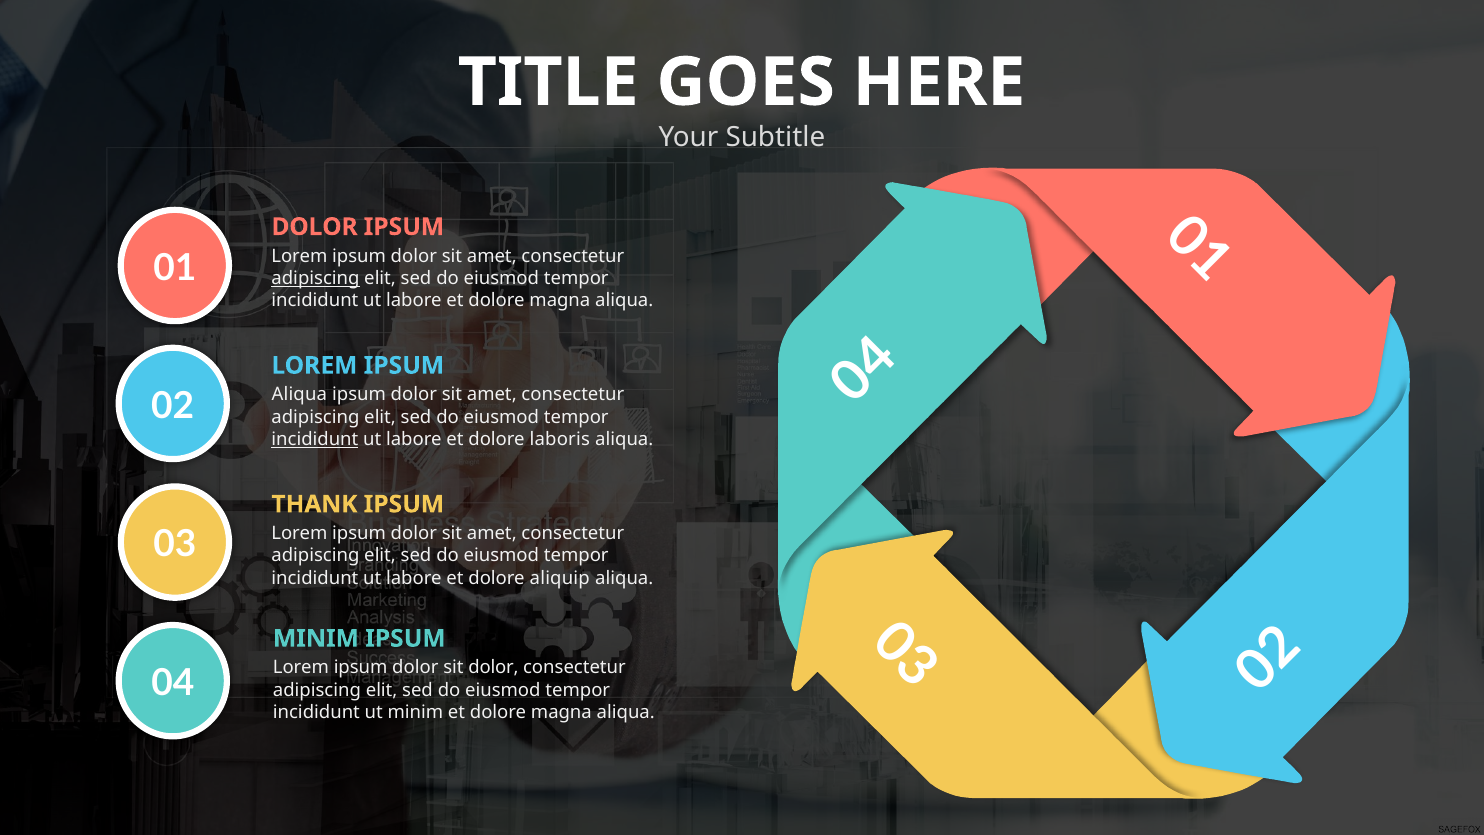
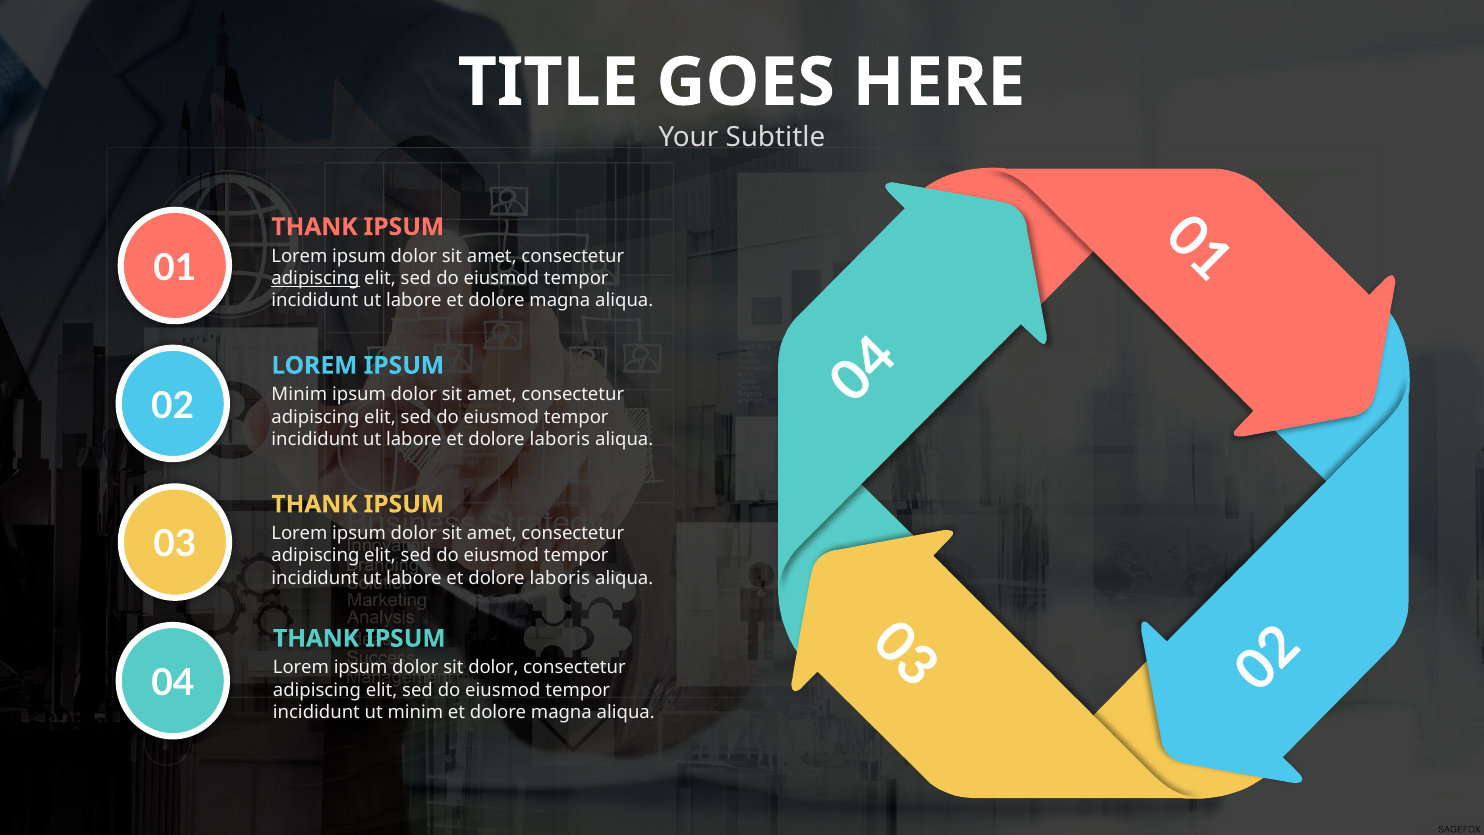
DOLOR at (315, 227): DOLOR -> THANK
Aliqua at (299, 395): Aliqua -> Minim
incididunt at (315, 439) underline: present -> none
aliquip at (560, 578): aliquip -> laboris
MINIM at (316, 638): MINIM -> THANK
